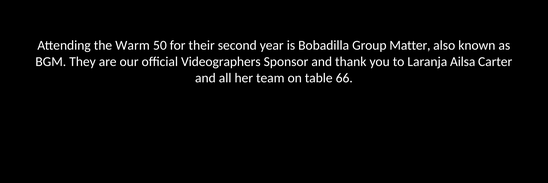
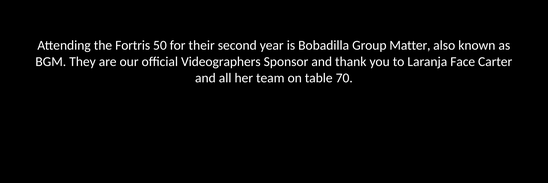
Warm: Warm -> Fortris
Ailsa: Ailsa -> Face
66: 66 -> 70
